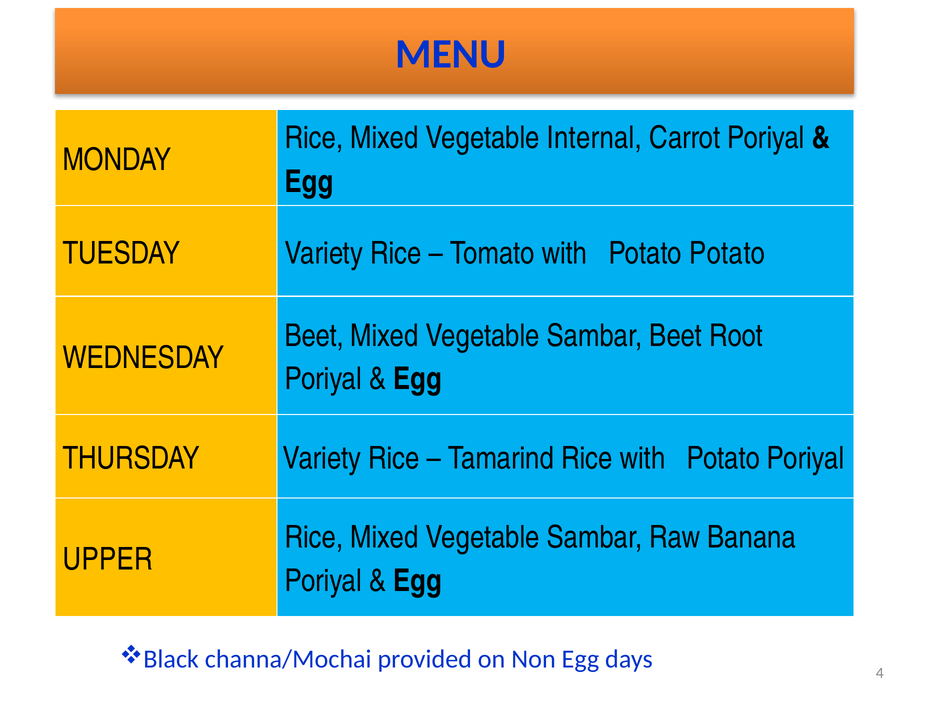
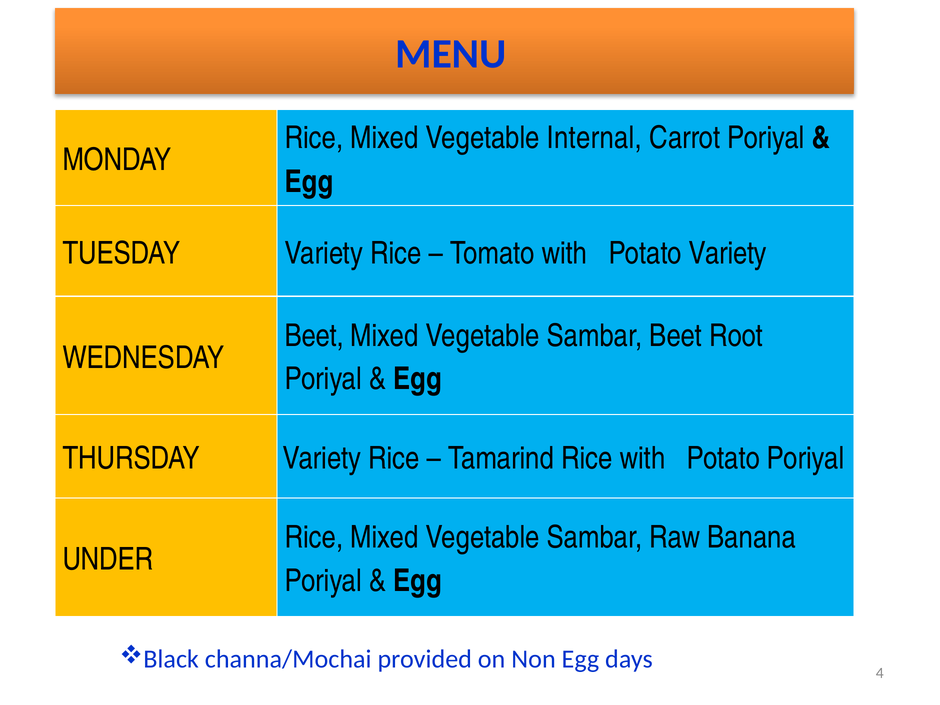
Potato Potato: Potato -> Variety
UPPER: UPPER -> UNDER
